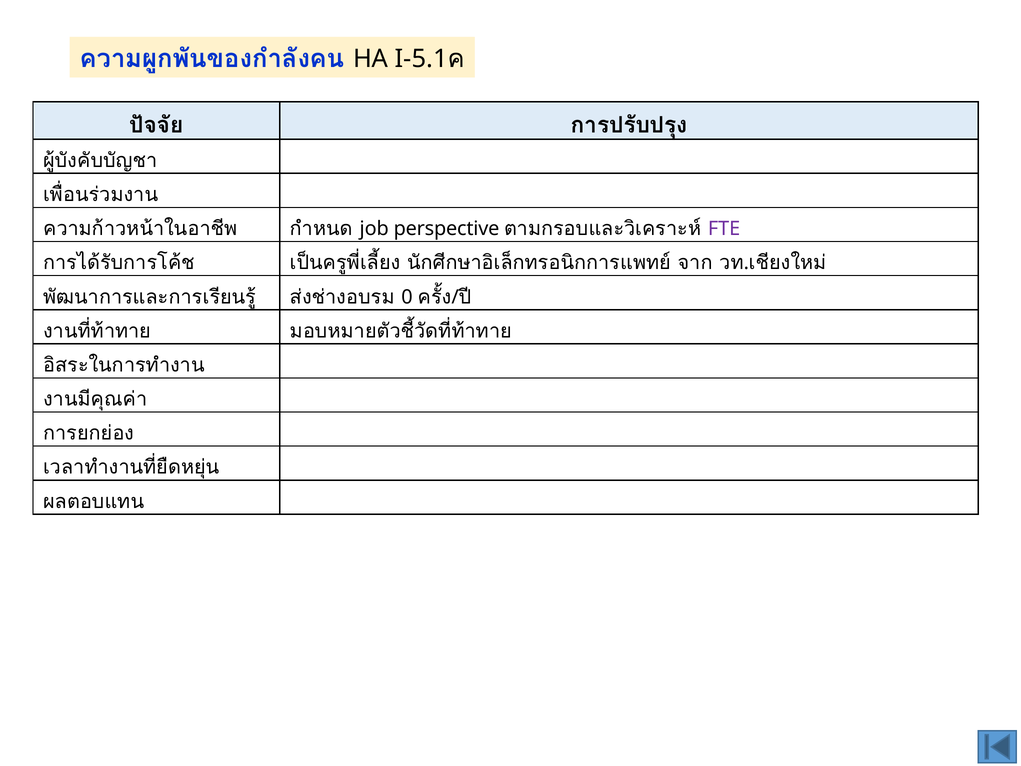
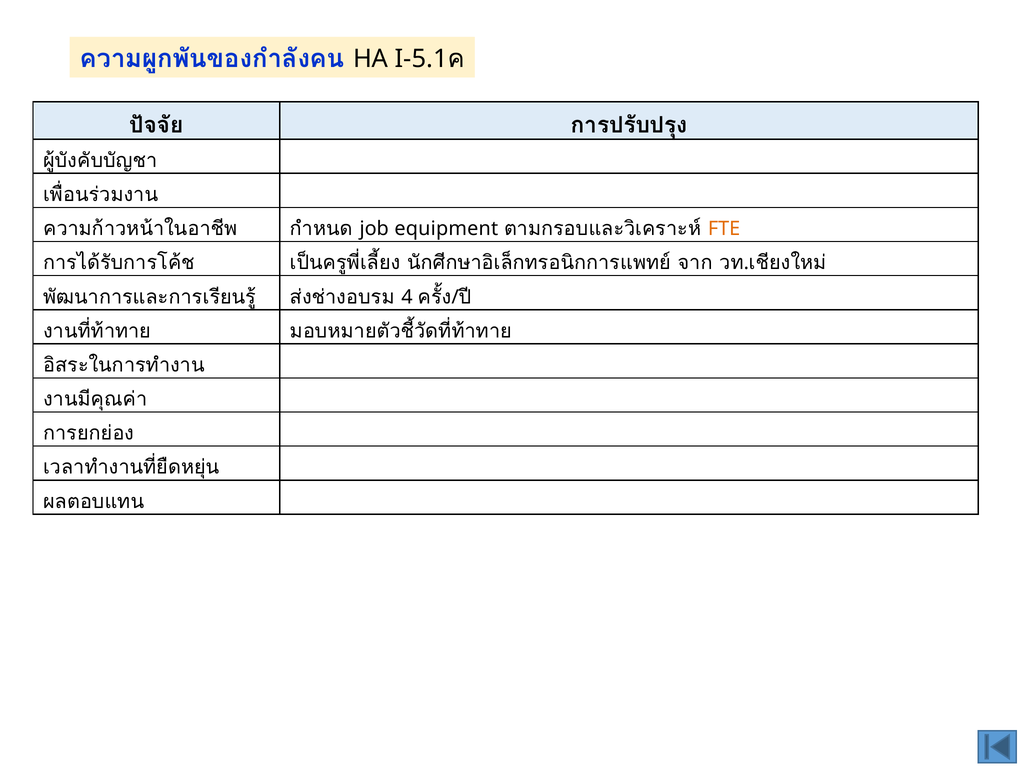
perspective: perspective -> equipment
FTE colour: purple -> orange
0: 0 -> 4
